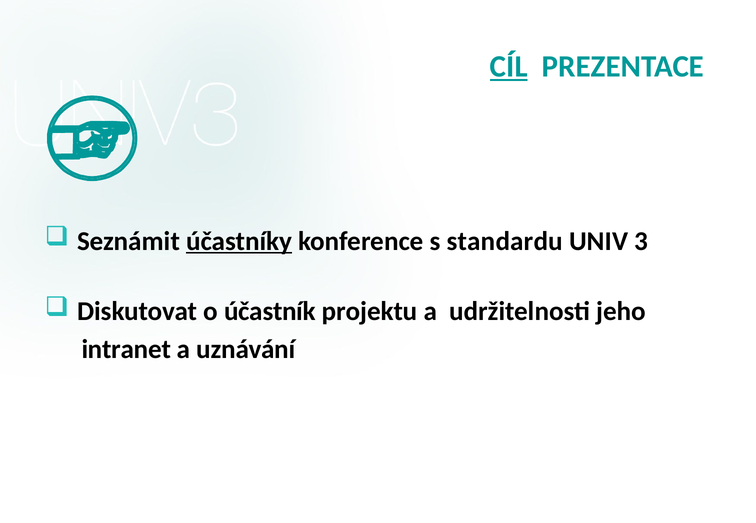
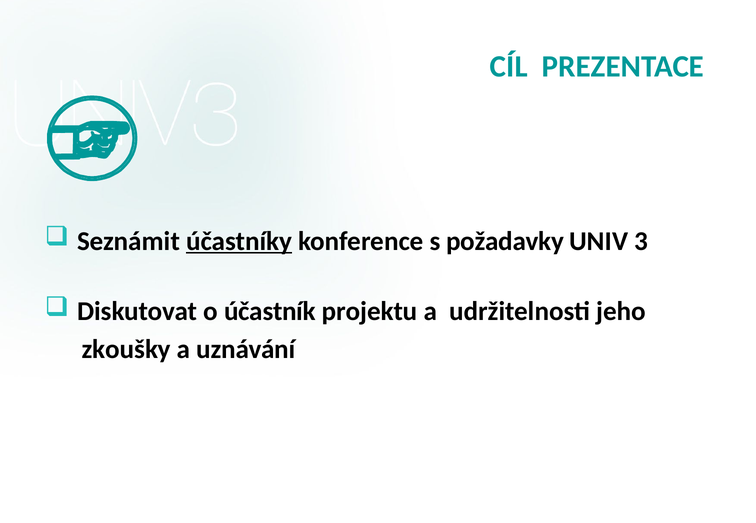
CÍL underline: present -> none
standardu: standardu -> požadavky
intranet: intranet -> zkoušky
